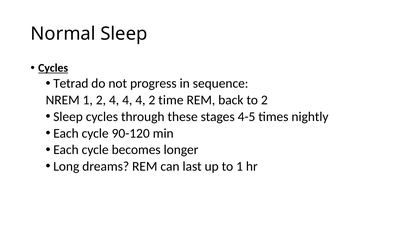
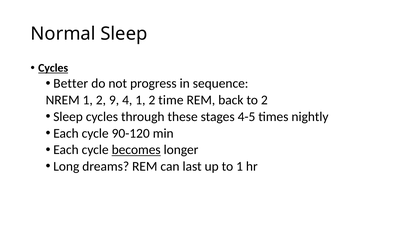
Tetrad: Tetrad -> Better
2 4: 4 -> 9
4 at (140, 100): 4 -> 1
becomes underline: none -> present
